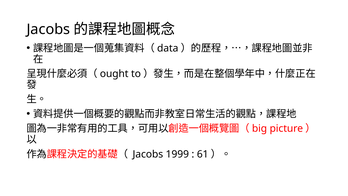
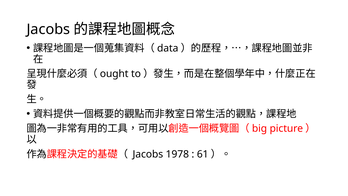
1999: 1999 -> 1978
